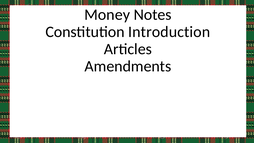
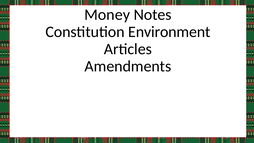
Introduction: Introduction -> Environment
